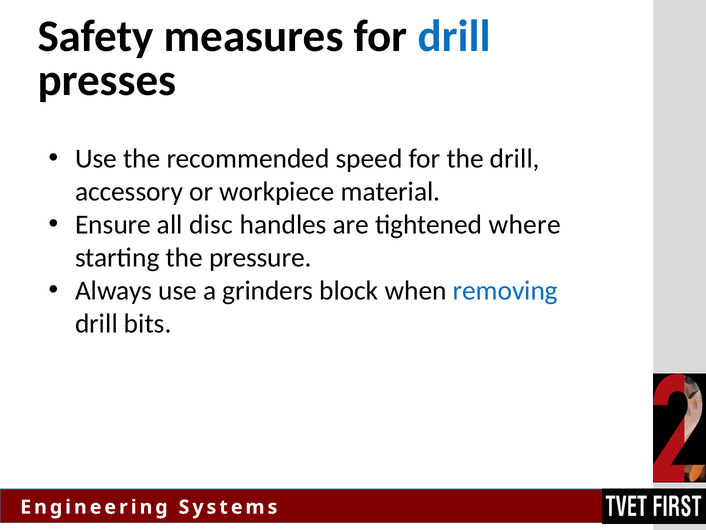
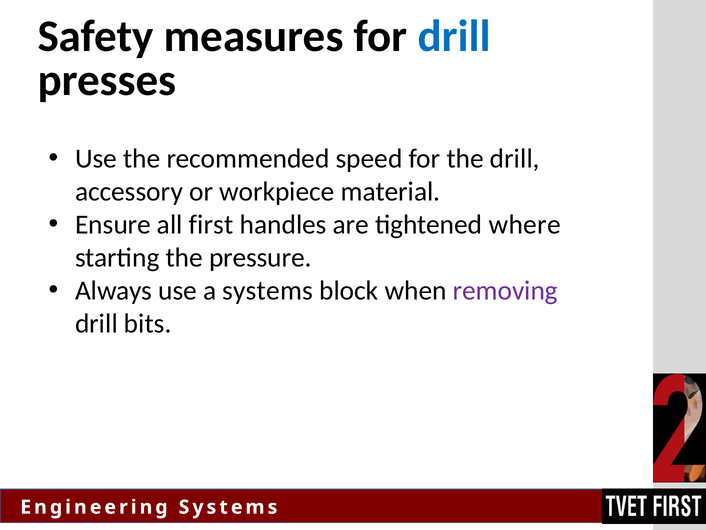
disc: disc -> first
a grinders: grinders -> systems
removing colour: blue -> purple
